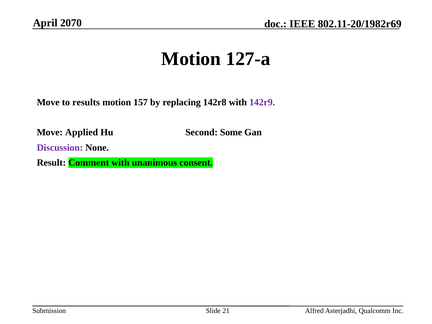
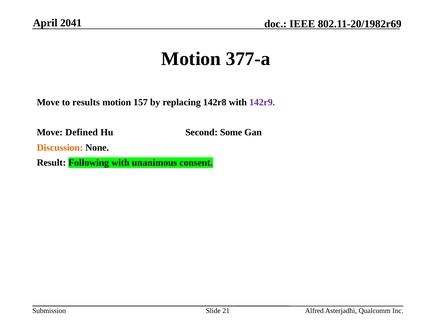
2070: 2070 -> 2041
127-a: 127-a -> 377-a
Applied: Applied -> Defined
Discussion colour: purple -> orange
Comment: Comment -> Following
